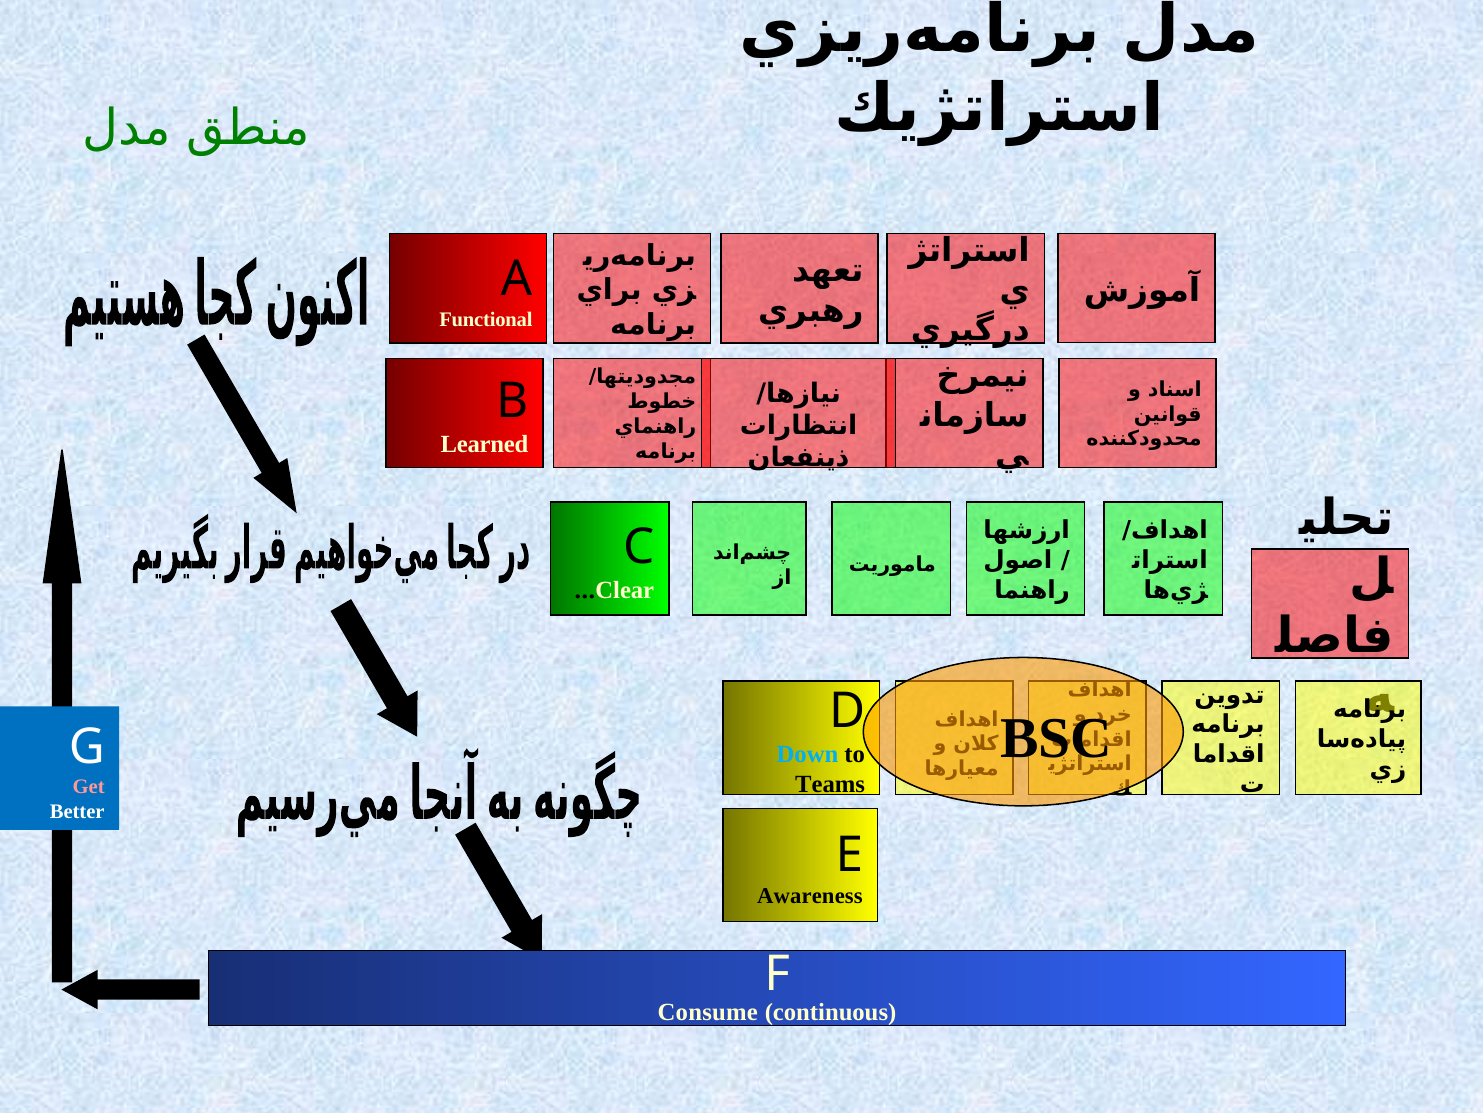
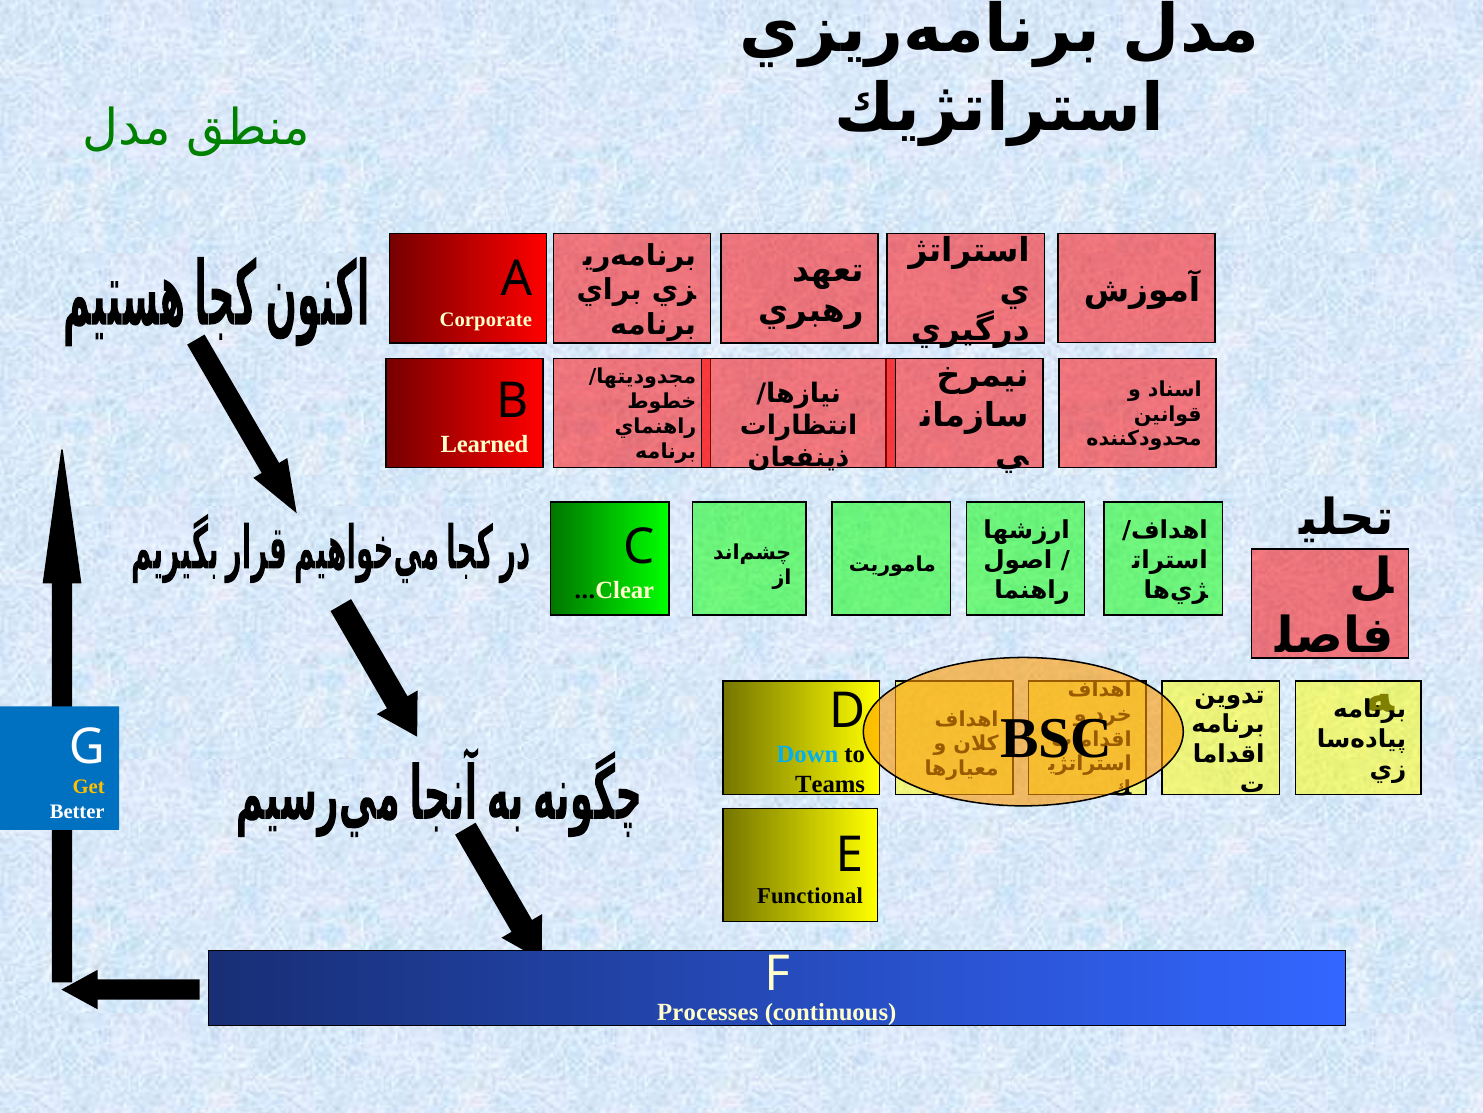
Functional: Functional -> Corporate
Get colour: pink -> yellow
Awareness: Awareness -> Functional
Consume: Consume -> Processes
